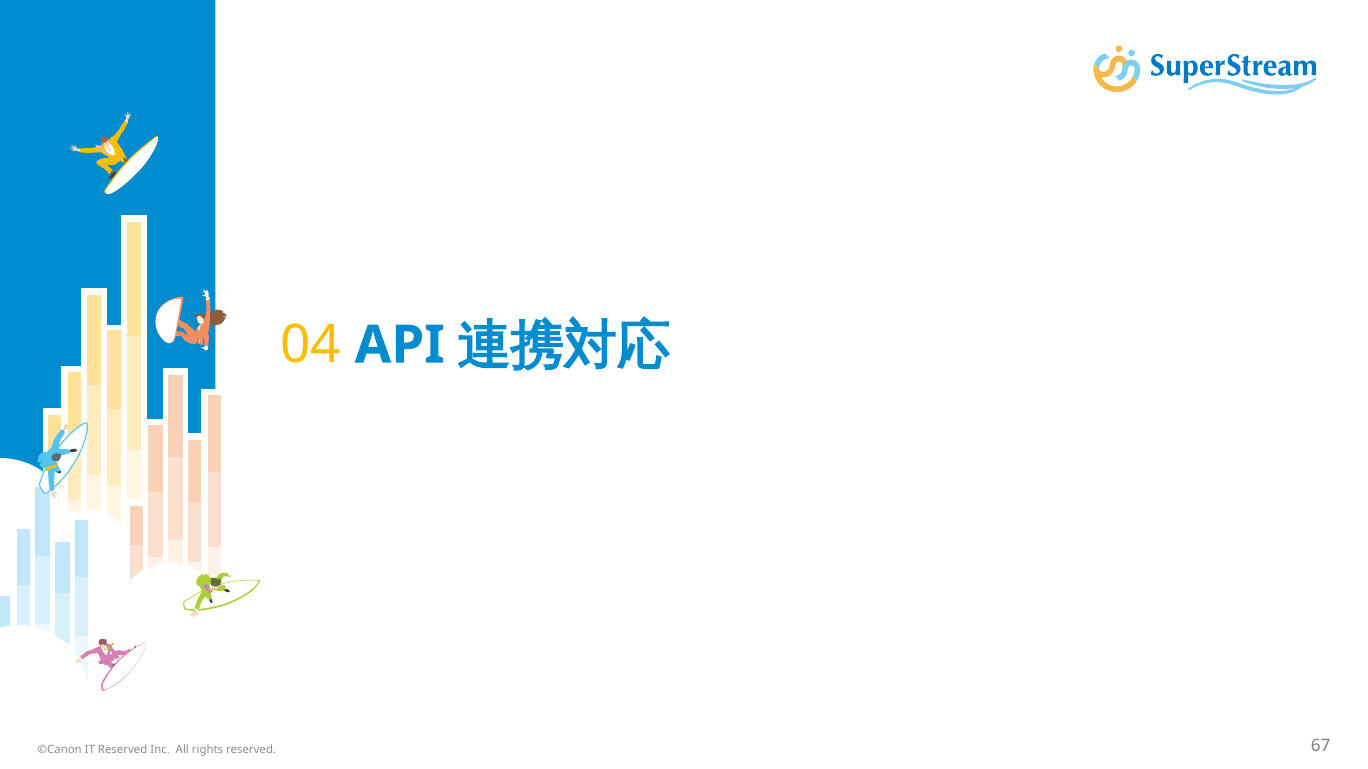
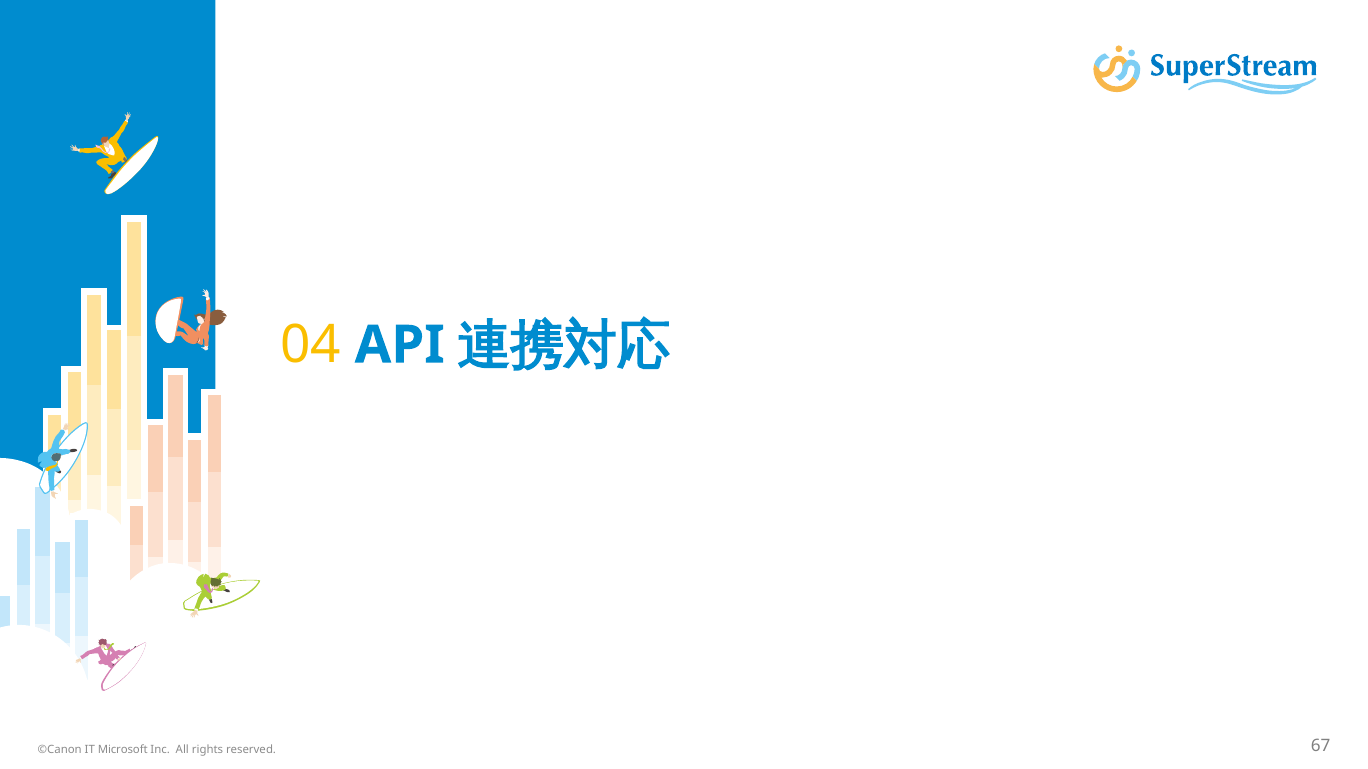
IT Reserved: Reserved -> Microsoft
